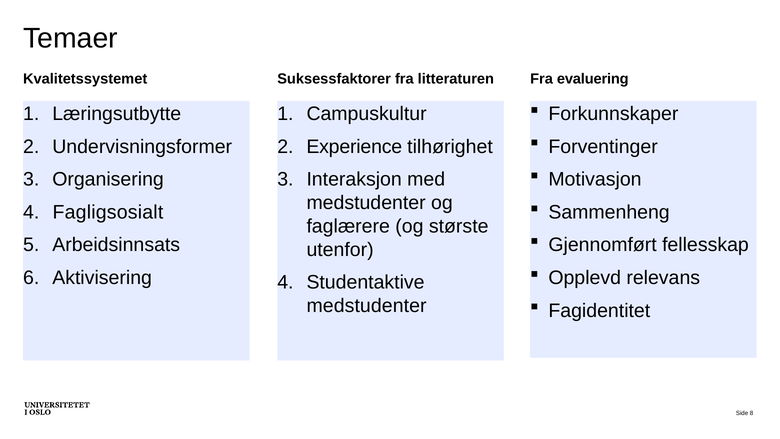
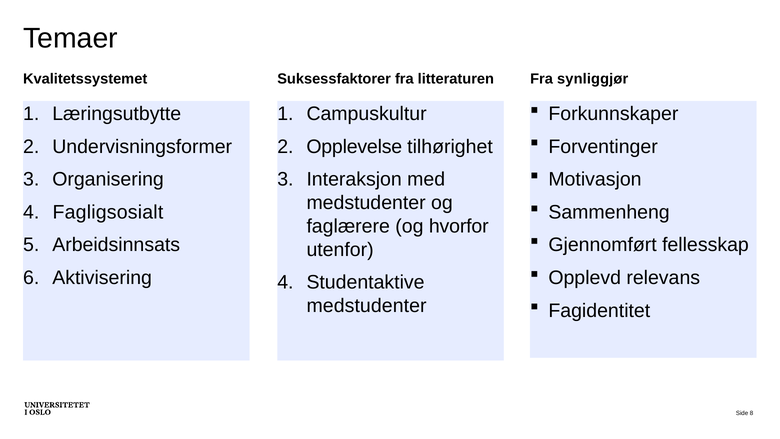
evaluering: evaluering -> synliggjør
Experience: Experience -> Opplevelse
største: største -> hvorfor
